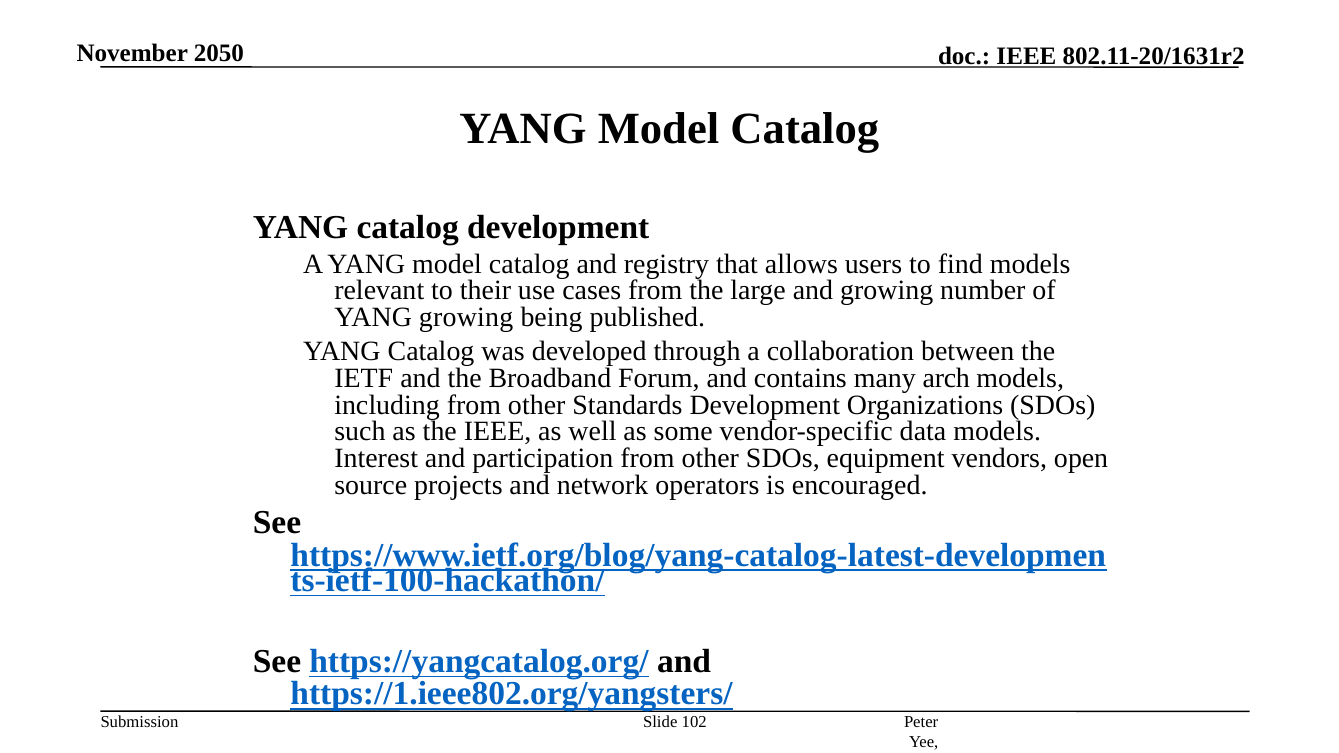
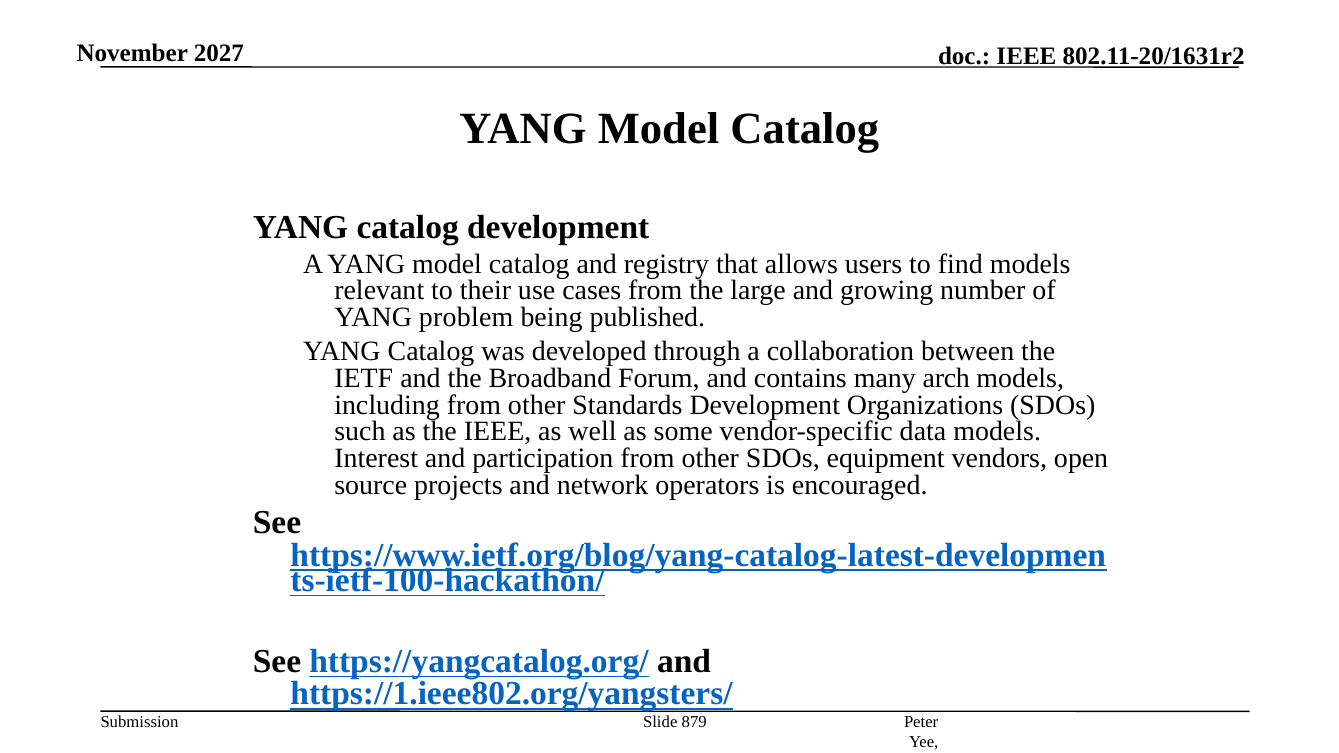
2050: 2050 -> 2027
YANG growing: growing -> problem
102: 102 -> 879
